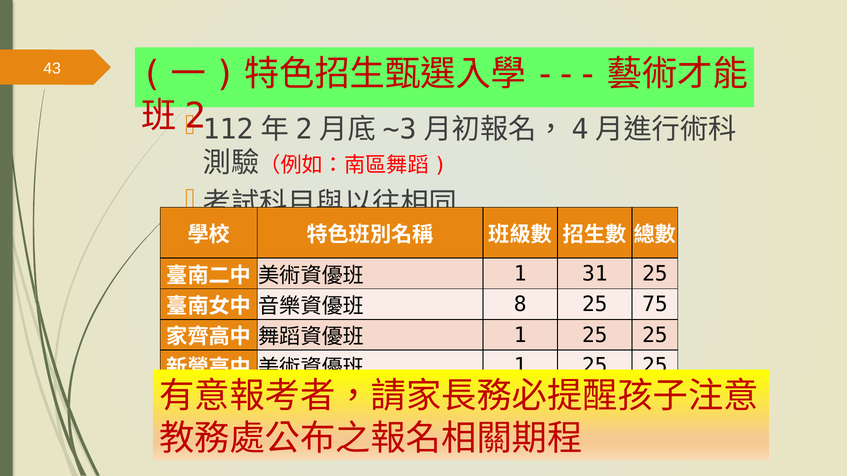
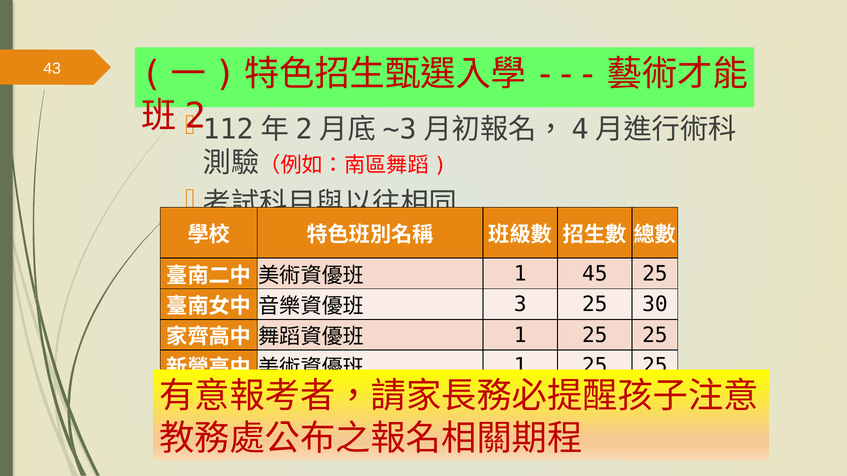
31: 31 -> 45
8: 8 -> 3
75: 75 -> 30
